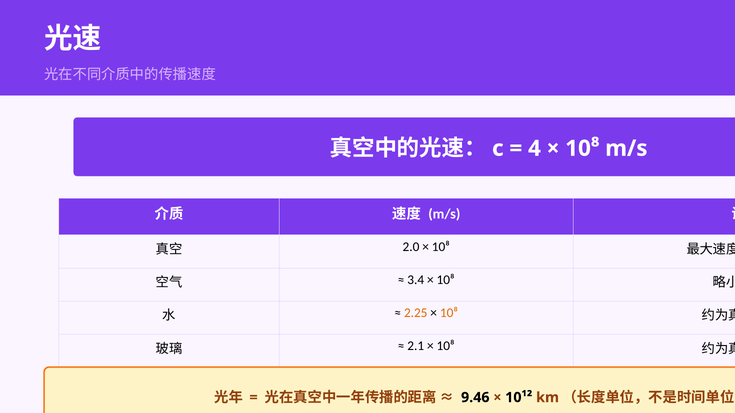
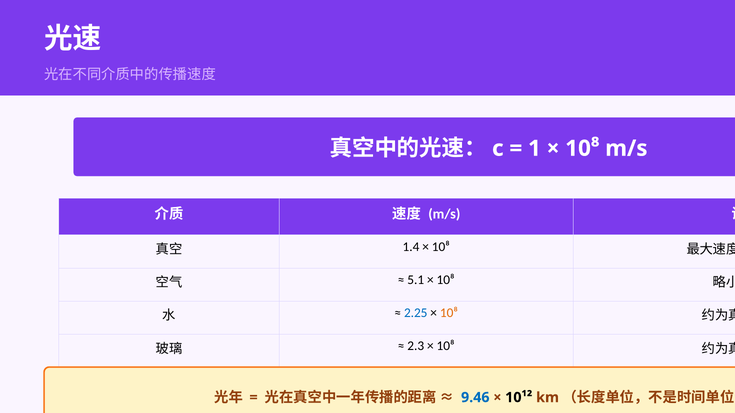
4: 4 -> 1
2.0: 2.0 -> 1.4
3.4: 3.4 -> 5.1
2.25 colour: orange -> blue
2.1: 2.1 -> 2.3
9.46 colour: black -> blue
